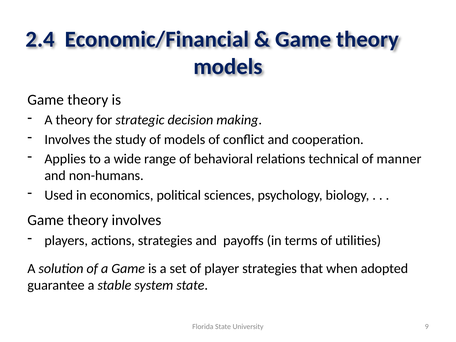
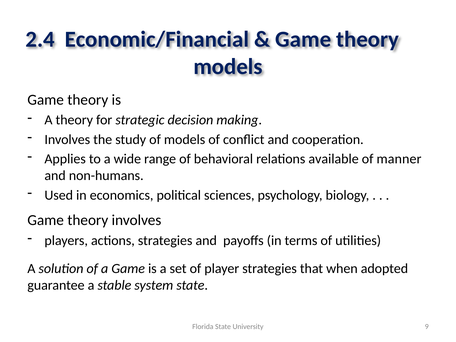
technical: technical -> available
